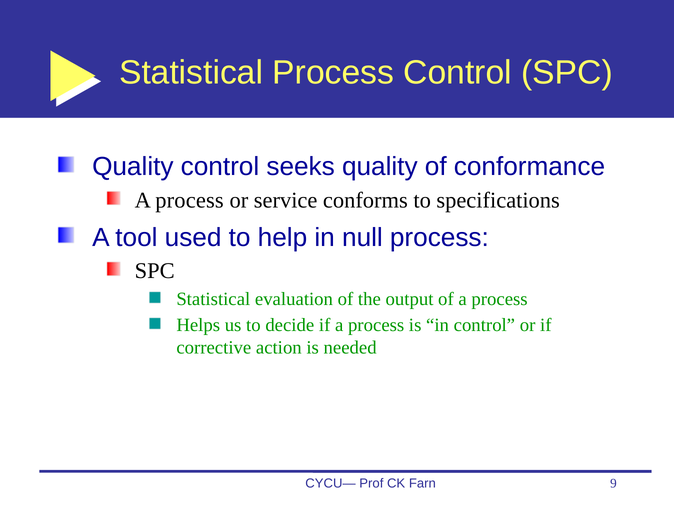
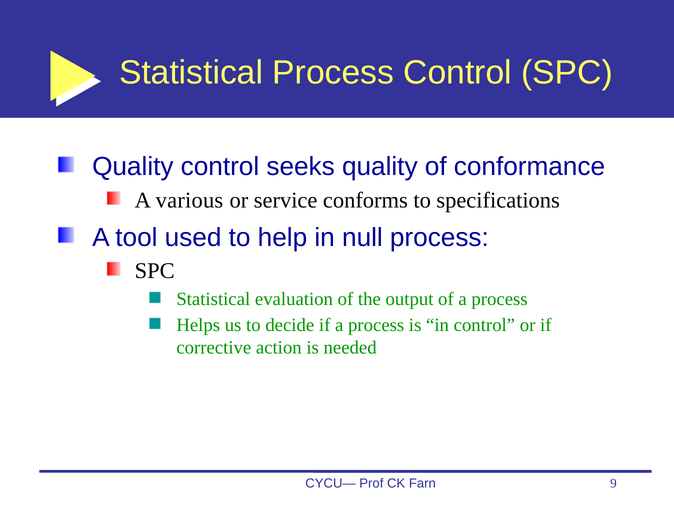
process at (190, 200): process -> various
